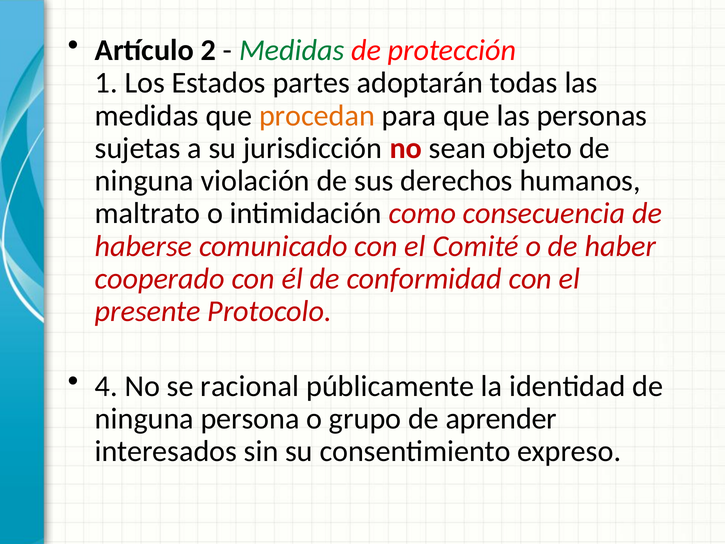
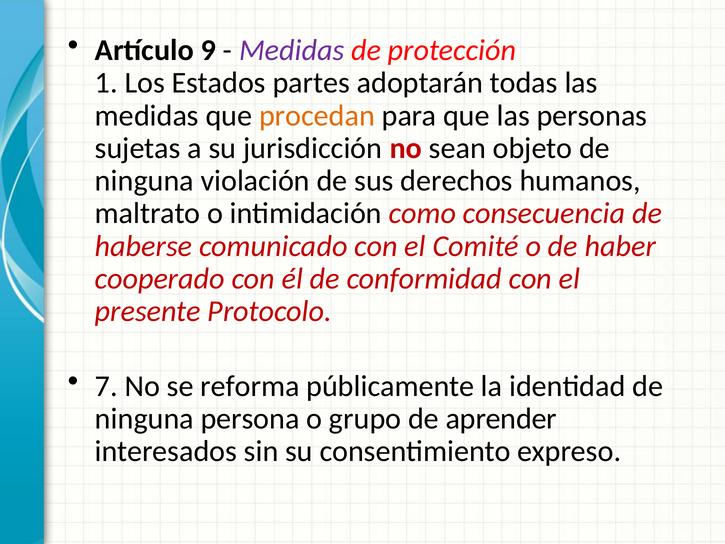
2: 2 -> 9
Medidas at (292, 50) colour: green -> purple
4: 4 -> 7
racional: racional -> reforma
